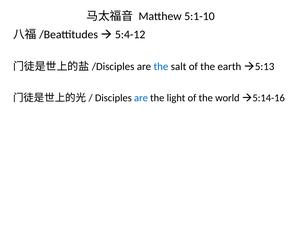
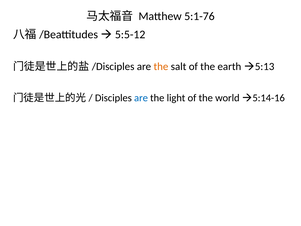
5:1-10: 5:1-10 -> 5:1-76
5:4-12: 5:4-12 -> 5:5-12
the at (161, 66) colour: blue -> orange
